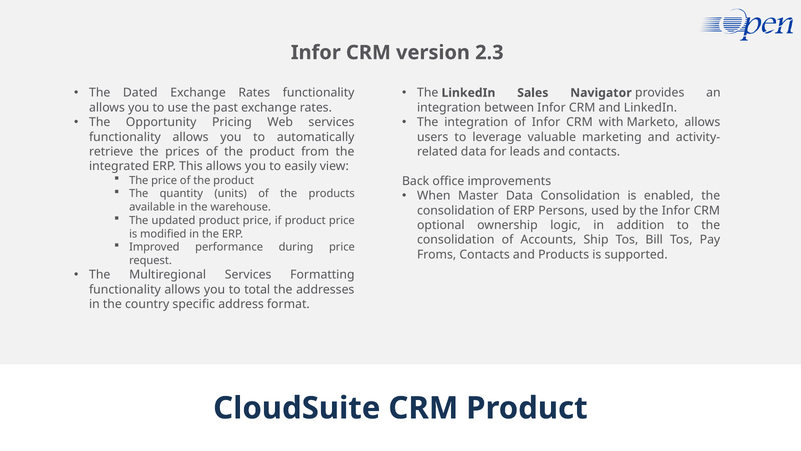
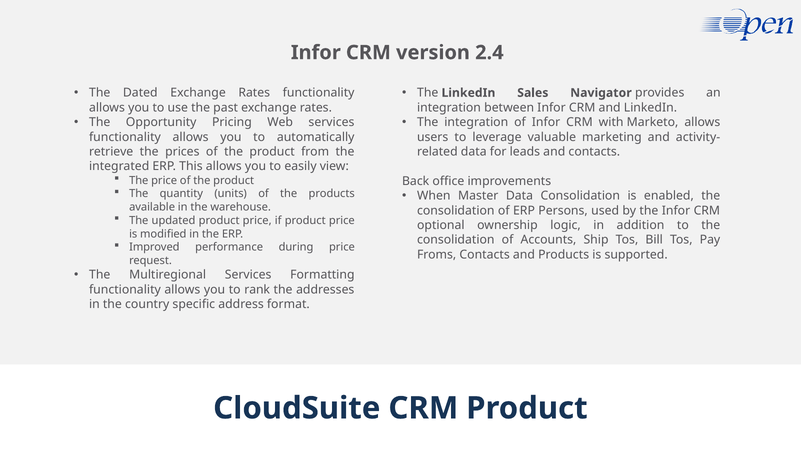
2.3: 2.3 -> 2.4
total: total -> rank
